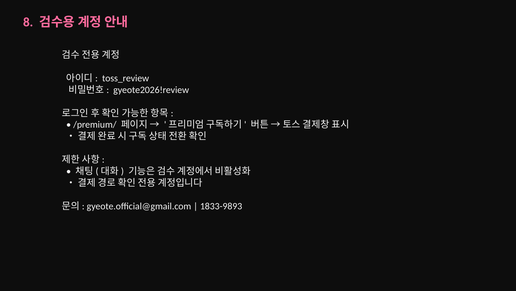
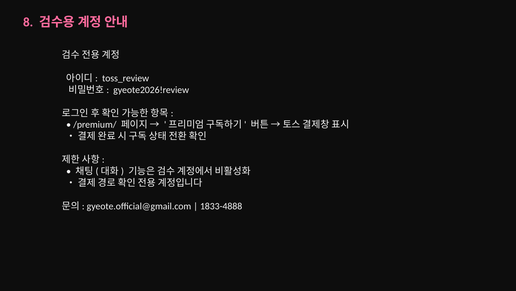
1833-9893: 1833-9893 -> 1833-4888
